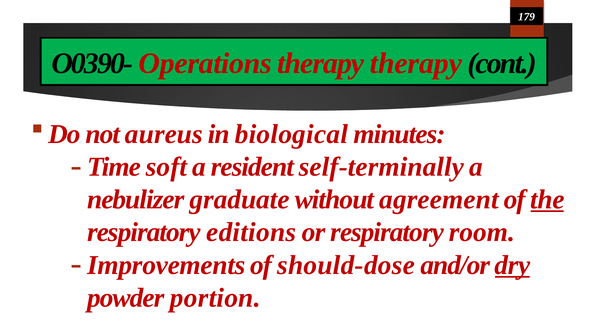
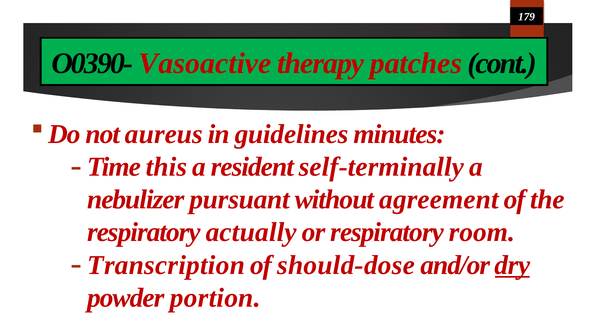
Operations: Operations -> Vasoactive
therapy therapy: therapy -> patches
biological: biological -> guidelines
soft: soft -> this
graduate: graduate -> pursuant
the underline: present -> none
editions: editions -> actually
Improvements: Improvements -> Transcription
